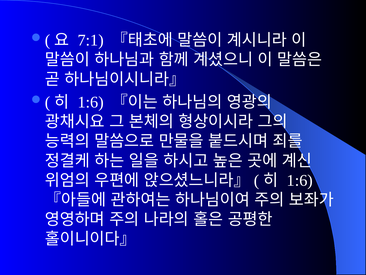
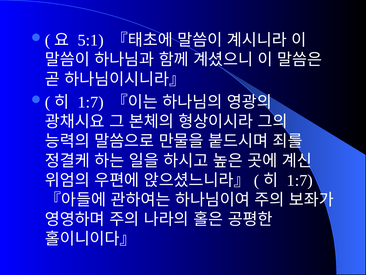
7:1: 7:1 -> 5:1
1:6 at (91, 102): 1:6 -> 1:7
1:6 at (300, 180): 1:6 -> 1:7
